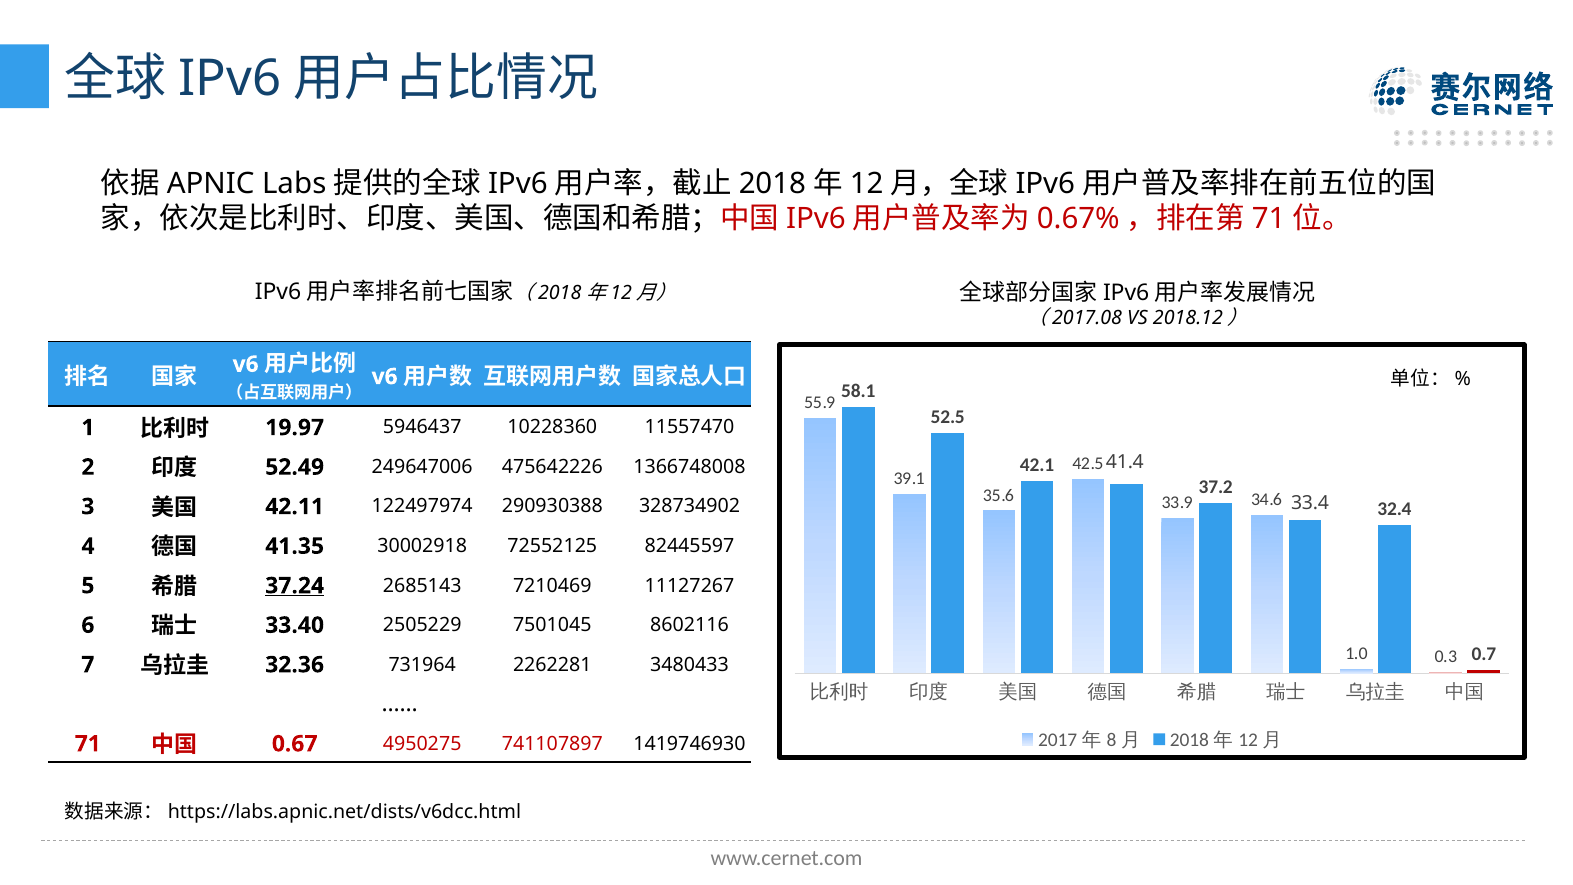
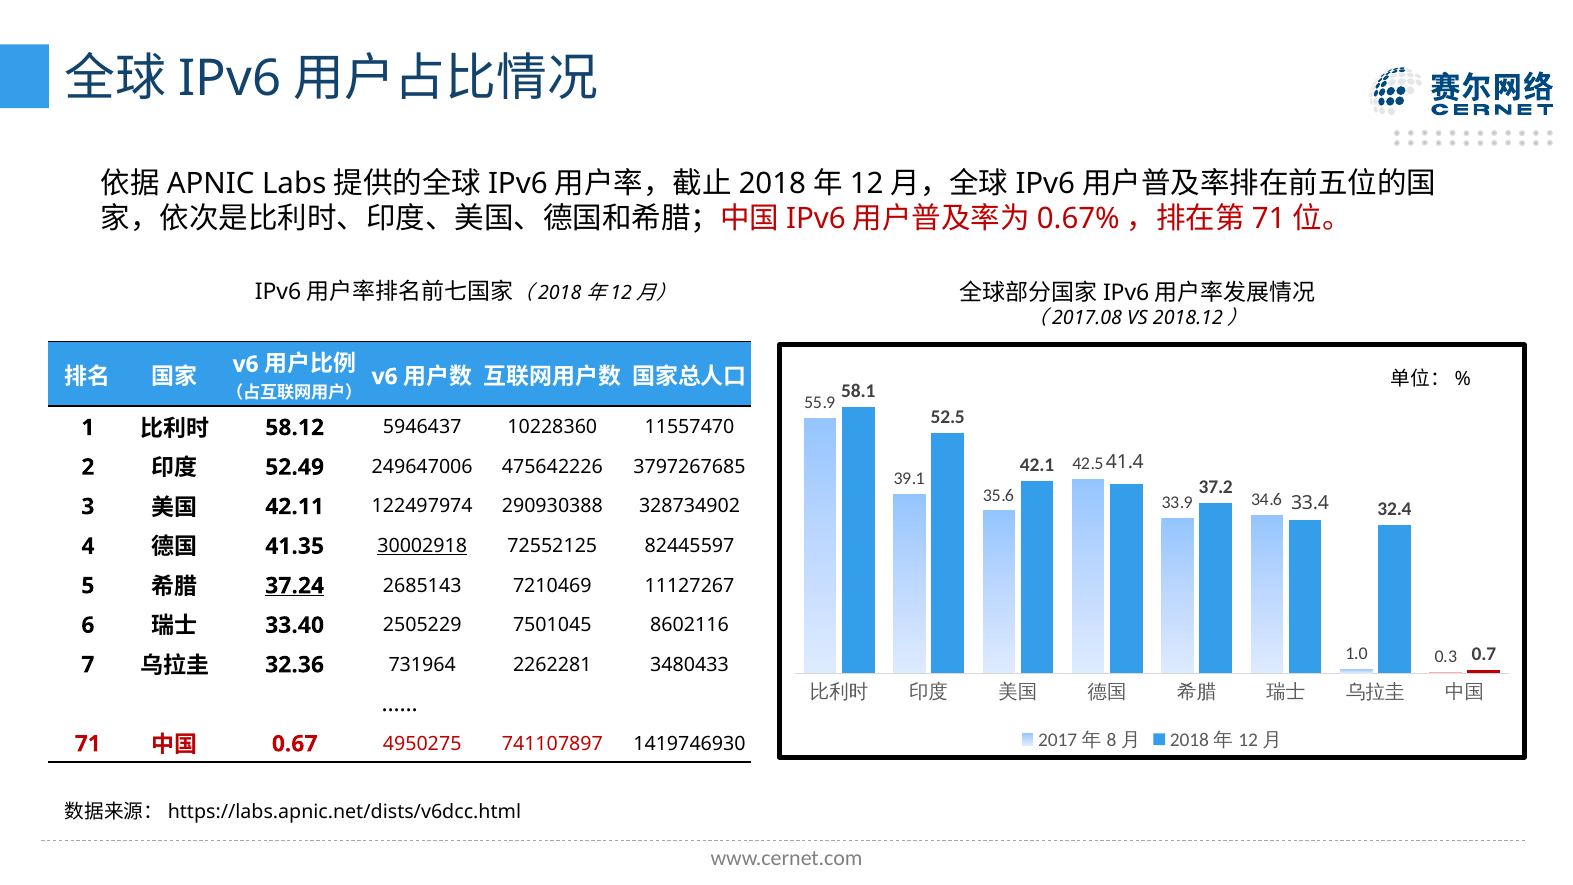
19.97: 19.97 -> 58.12
1366748008: 1366748008 -> 3797267685
30002918 underline: none -> present
